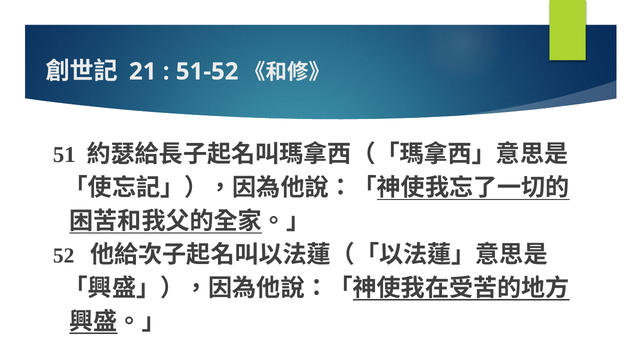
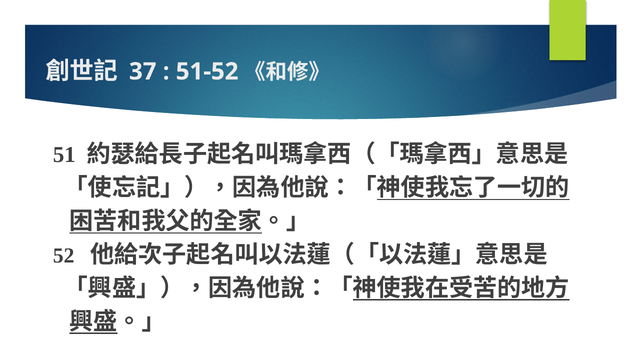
21: 21 -> 37
